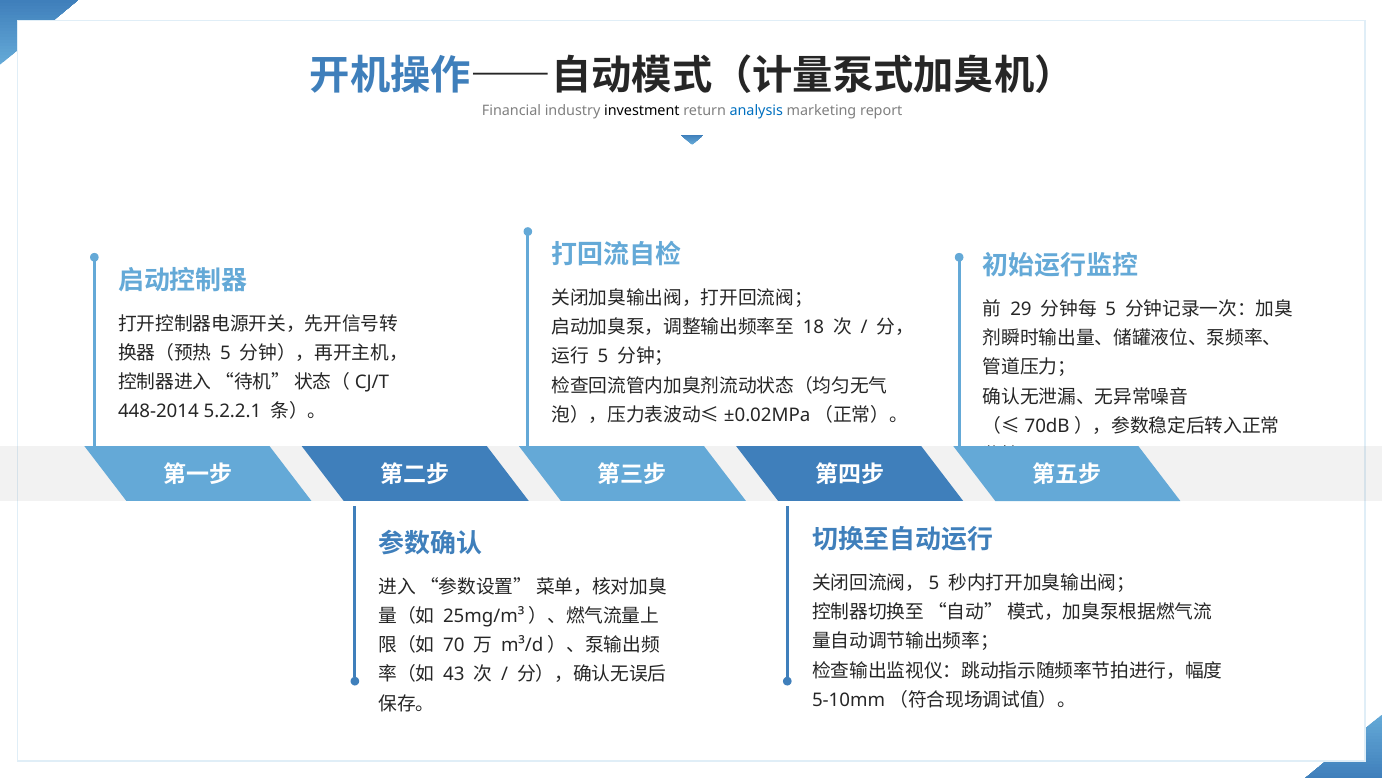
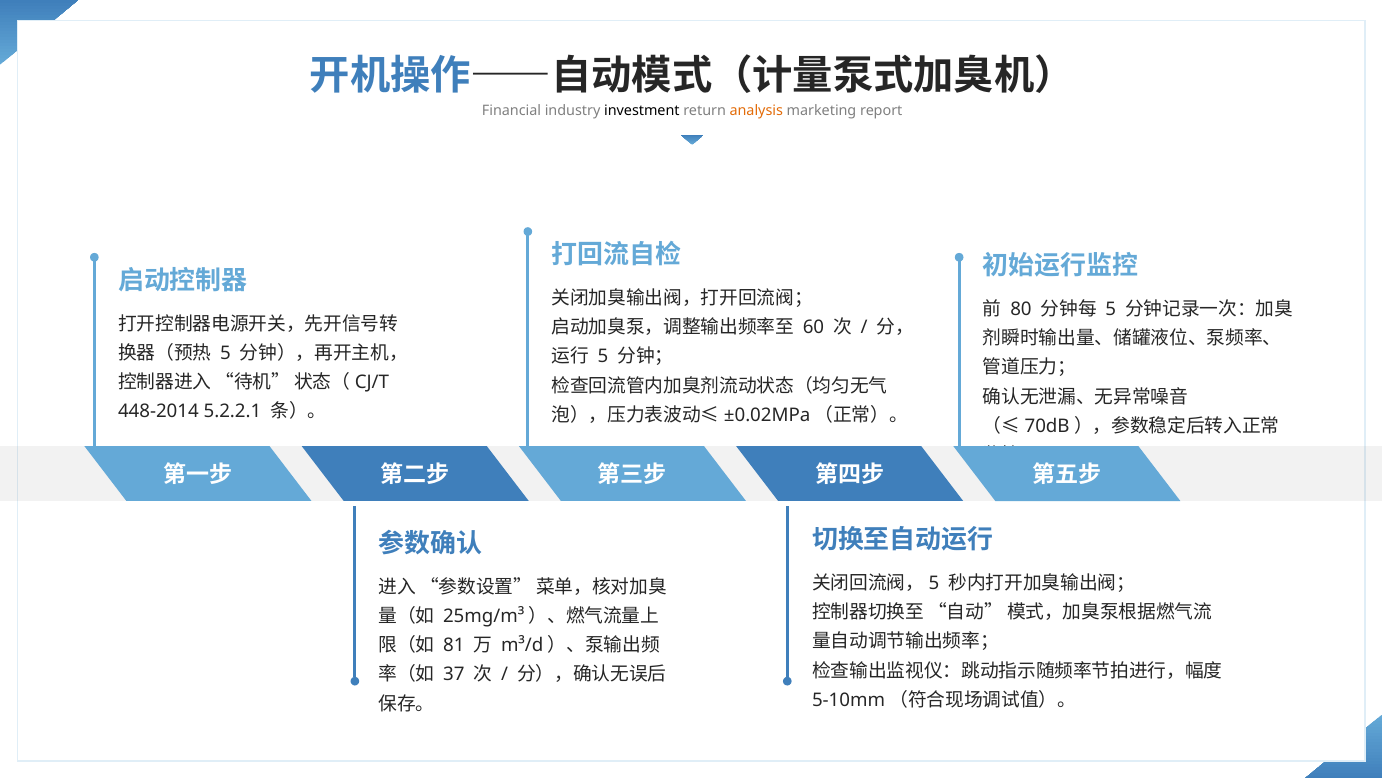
analysis colour: blue -> orange
29: 29 -> 80
18: 18 -> 60
70: 70 -> 81
43: 43 -> 37
